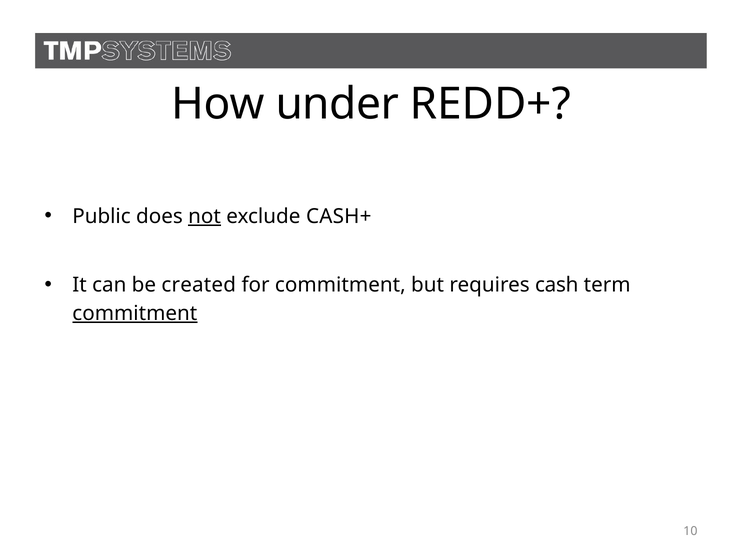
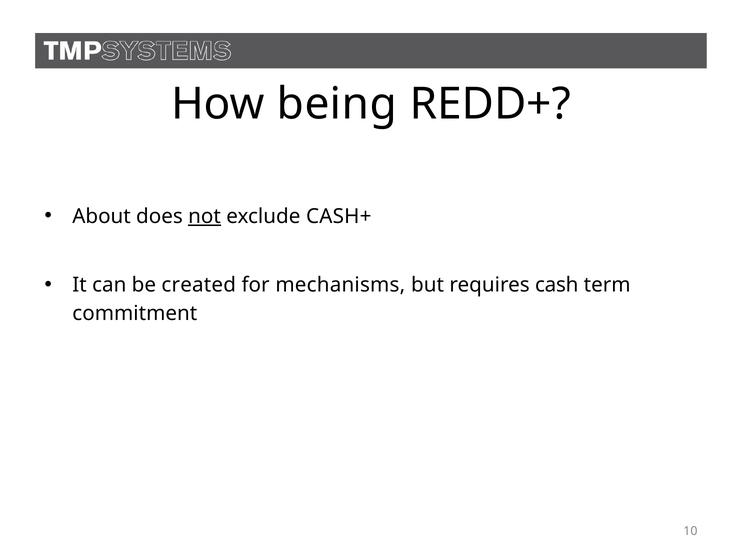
under: under -> being
Public: Public -> About
for commitment: commitment -> mechanisms
commitment at (135, 313) underline: present -> none
